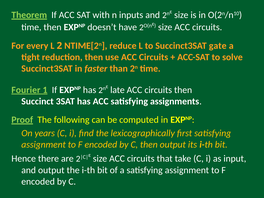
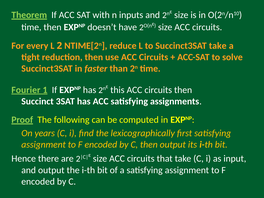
Succinct3SAT gate: gate -> take
late: late -> this
